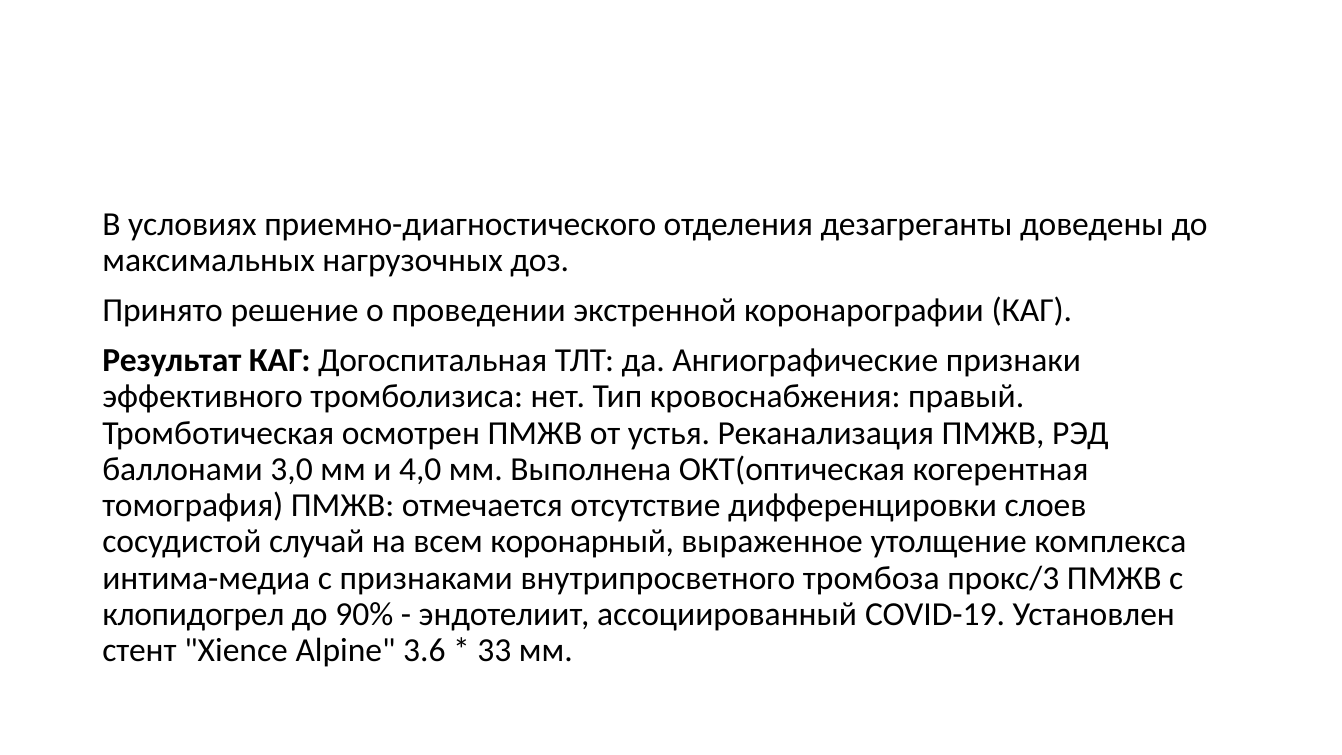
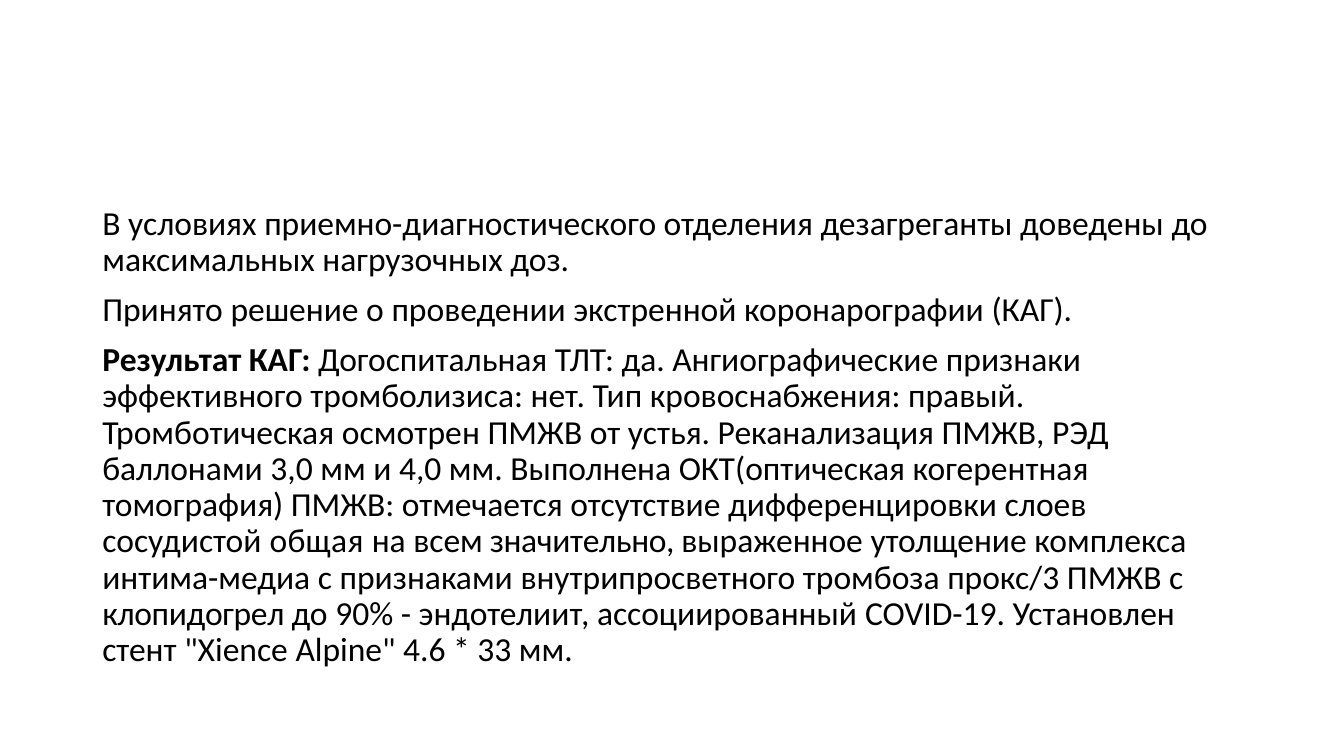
случай: случай -> общая
коронарный: коронарный -> значительно
3.6: 3.6 -> 4.6
